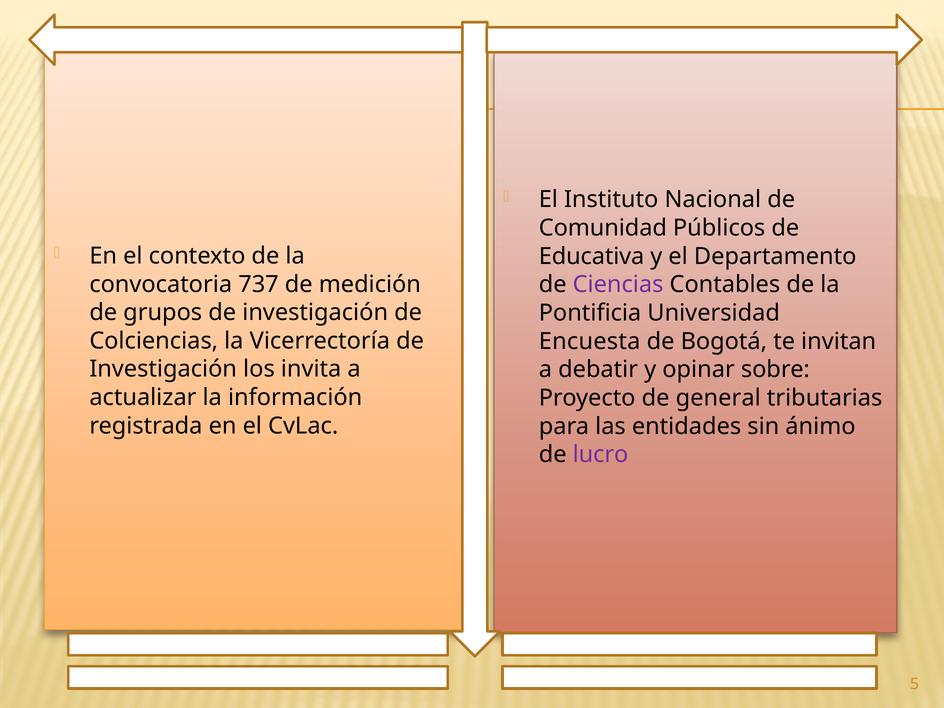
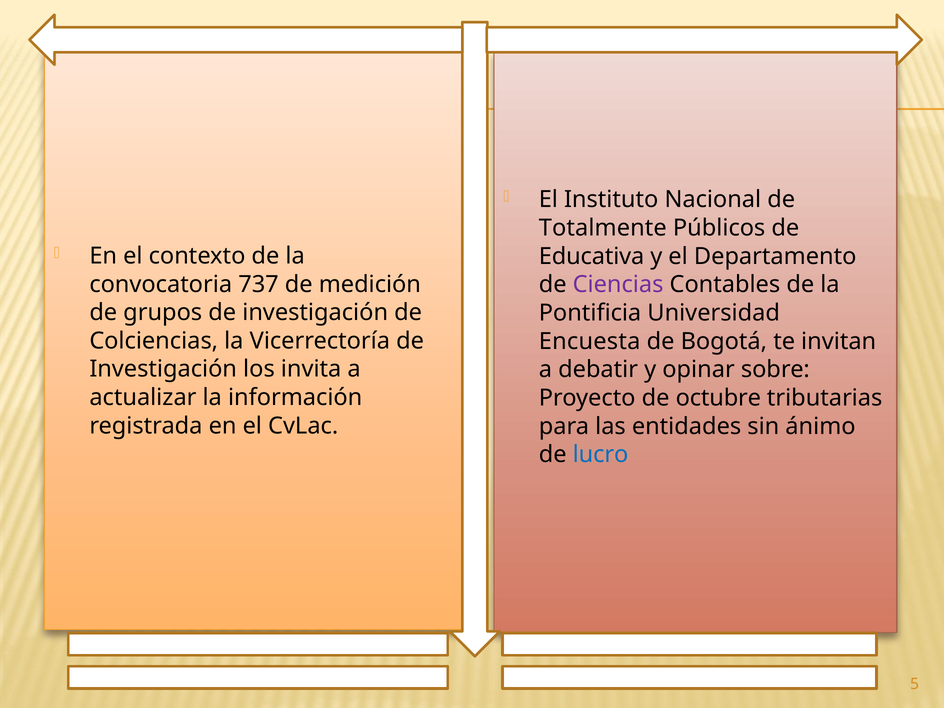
Comunidad: Comunidad -> Totalmente
general: general -> octubre
lucro colour: purple -> blue
